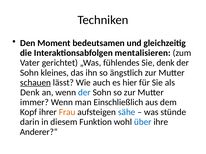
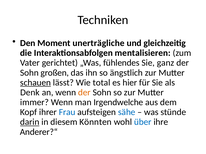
bedeutsamen: bedeutsamen -> unerträgliche
Sie denk: denk -> ganz
kleines: kleines -> großen
auch: auch -> total
der at (84, 93) colour: blue -> orange
Einschließlich: Einschließlich -> Irgendwelche
Frau colour: orange -> blue
darin underline: none -> present
Funktion: Funktion -> Könnten
